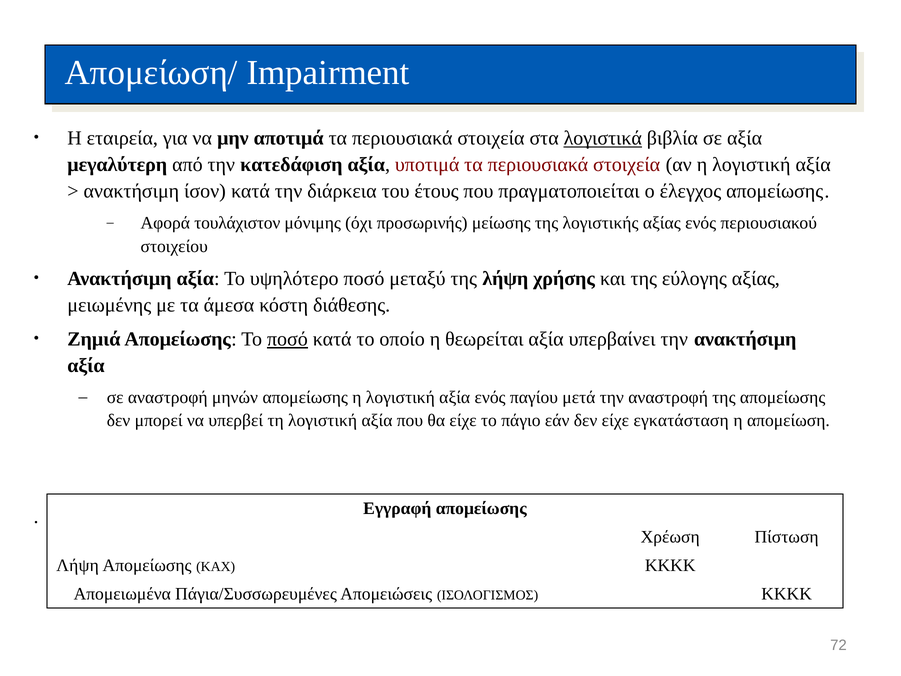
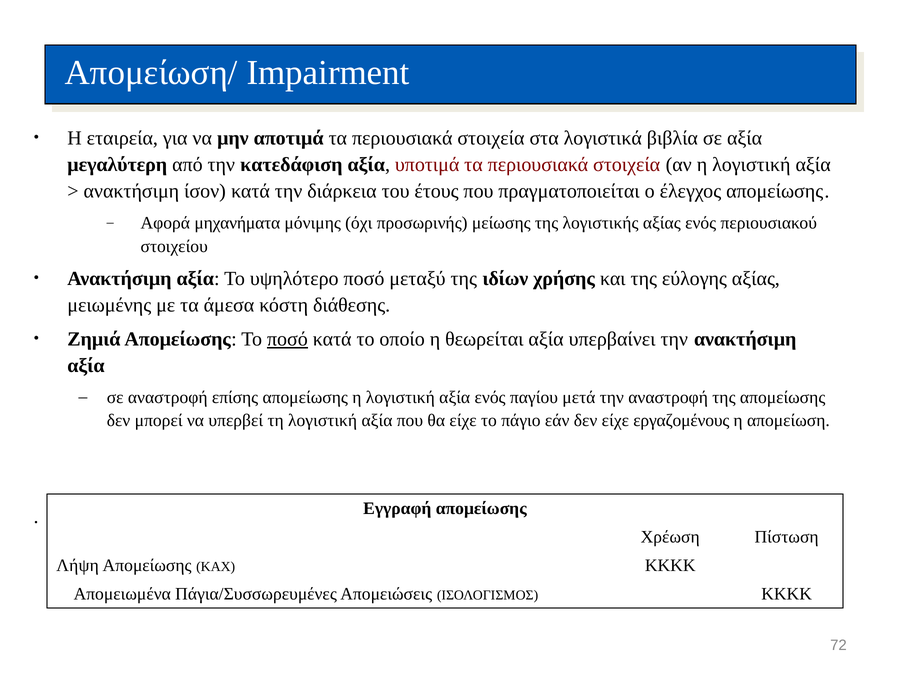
λογιστικά underline: present -> none
τουλάχιστον: τουλάχιστον -> μηχανήματα
της λήψη: λήψη -> ιδίων
μηνών: μηνών -> επίσης
εγκατάσταση: εγκατάσταση -> εργαζομένους
